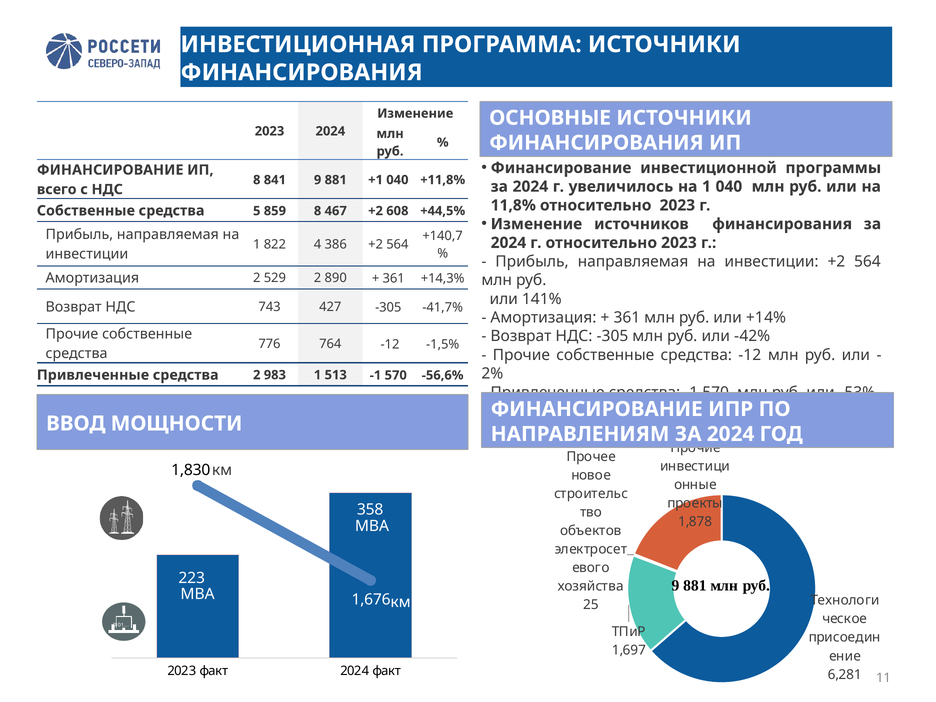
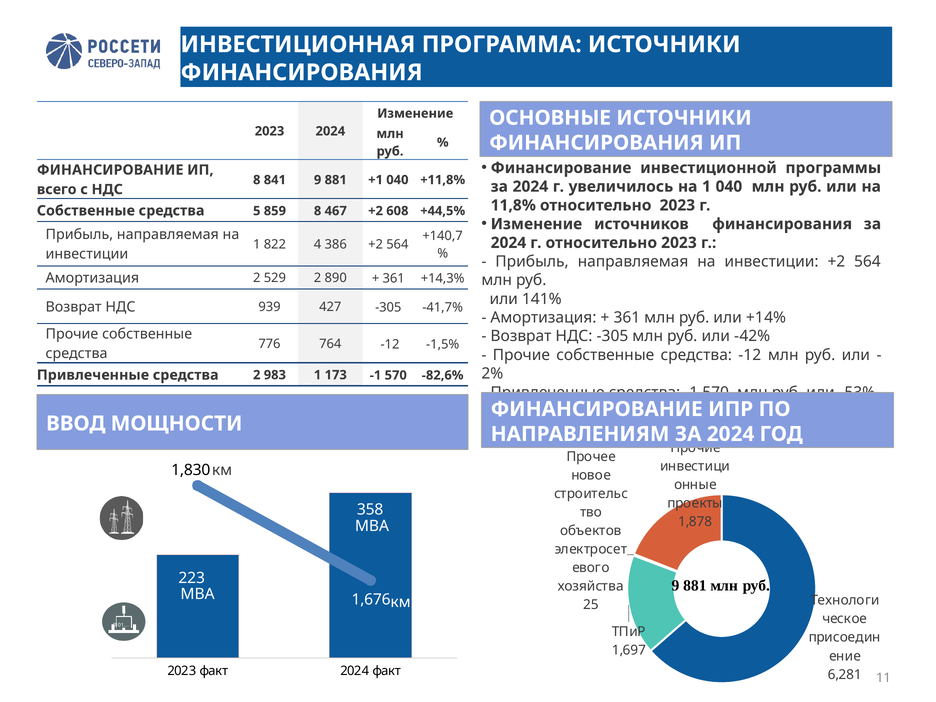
743: 743 -> 939
513: 513 -> 173
-56,6%: -56,6% -> -82,6%
